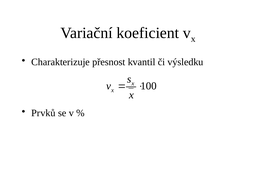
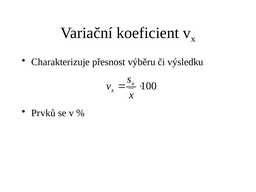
kvantil: kvantil -> výběru
